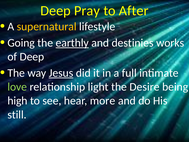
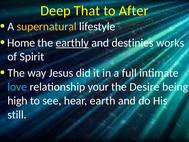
Pray: Pray -> That
Going: Going -> Home
of Deep: Deep -> Spirit
Jesus underline: present -> none
love colour: light green -> light blue
light: light -> your
more: more -> earth
